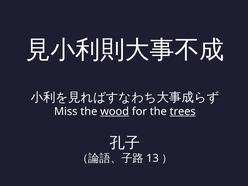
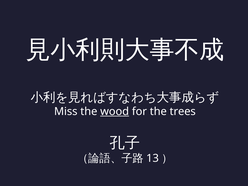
trees underline: present -> none
